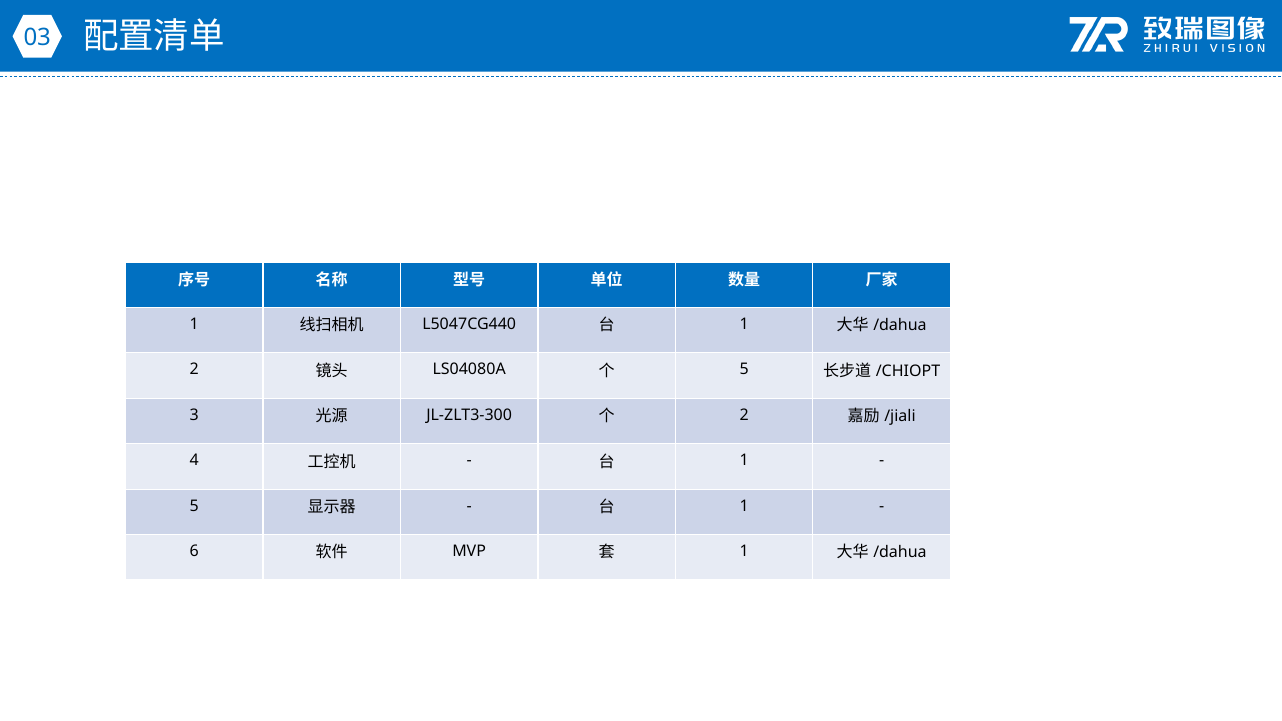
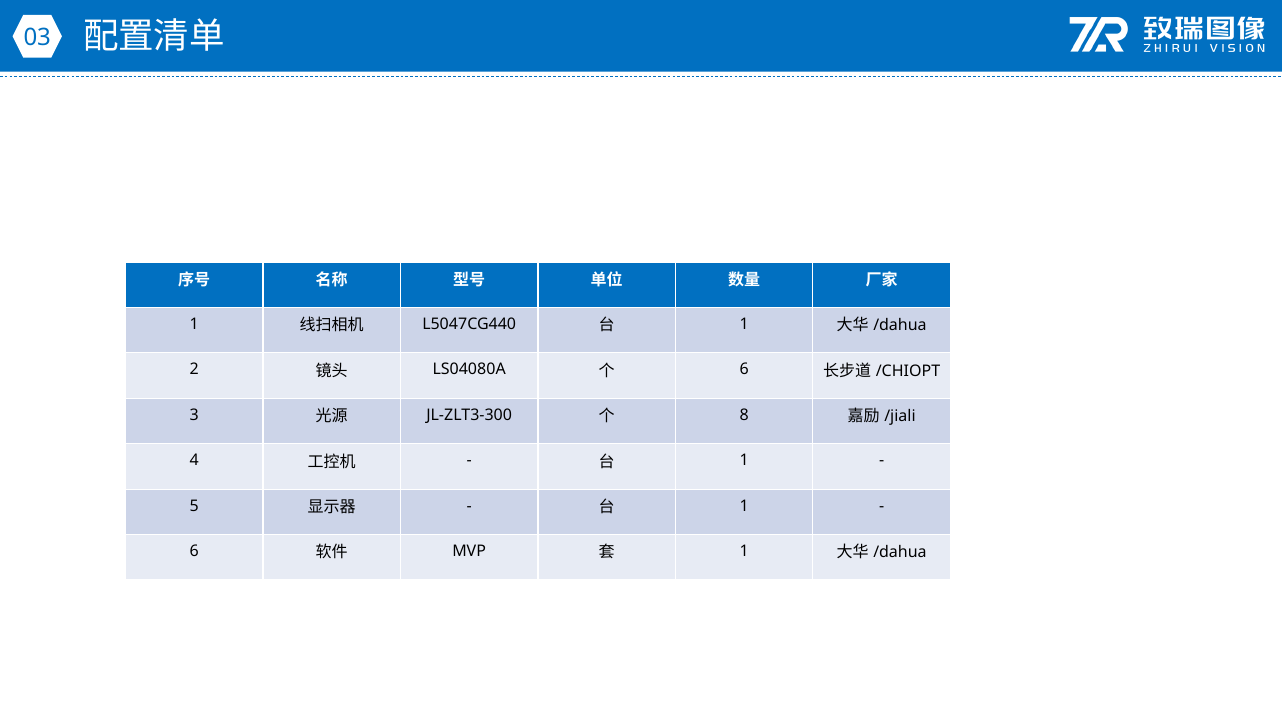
5 at (744, 370): 5 -> 6
2 at (744, 415): 2 -> 8
